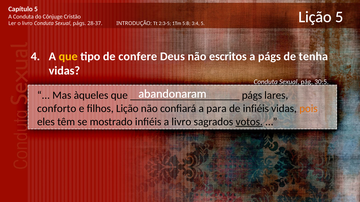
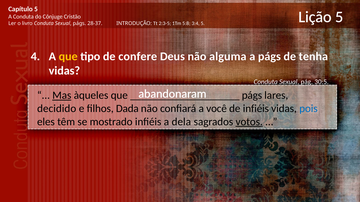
escritos: escritos -> alguma
Mas underline: none -> present
conforto: conforto -> decidido
filhos Lição: Lição -> Dada
para: para -> você
pois colour: orange -> blue
a livro: livro -> dela
